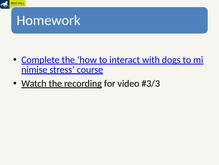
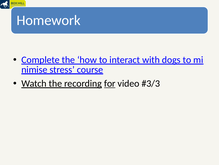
for underline: none -> present
